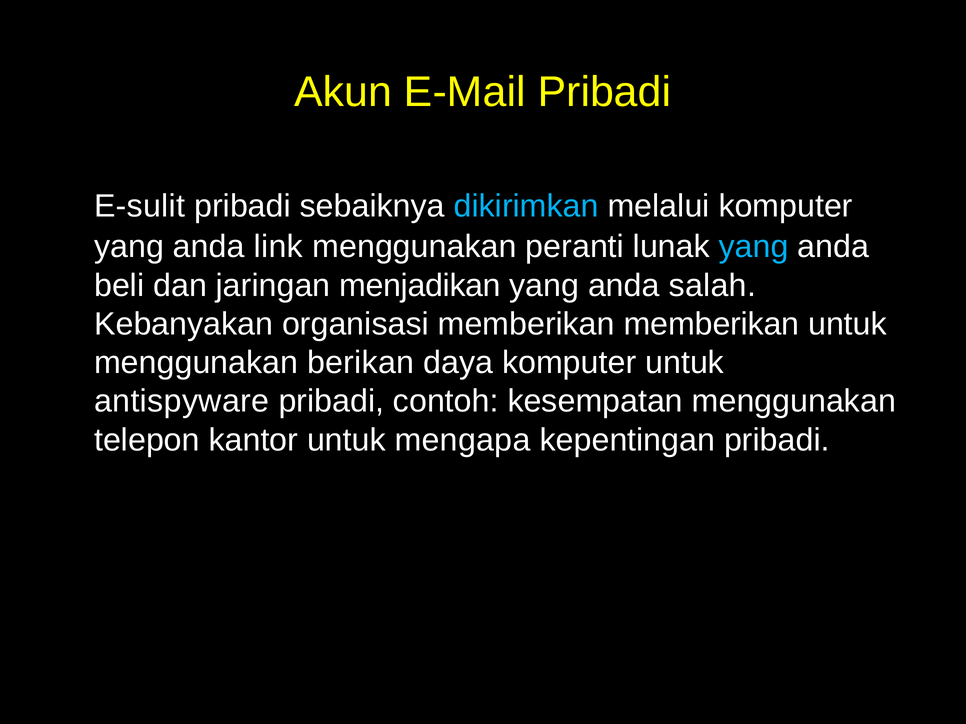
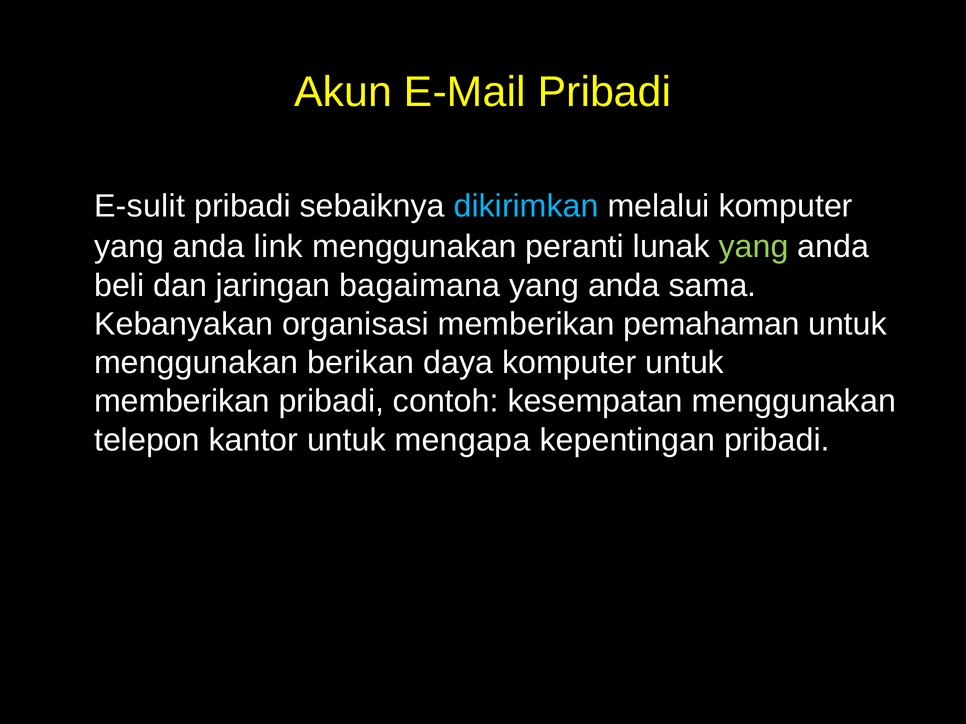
yang at (754, 247) colour: light blue -> light green
menjadikan: menjadikan -> bagaimana
salah: salah -> sama
memberikan memberikan: memberikan -> pemahaman
antispyware at (182, 402): antispyware -> memberikan
